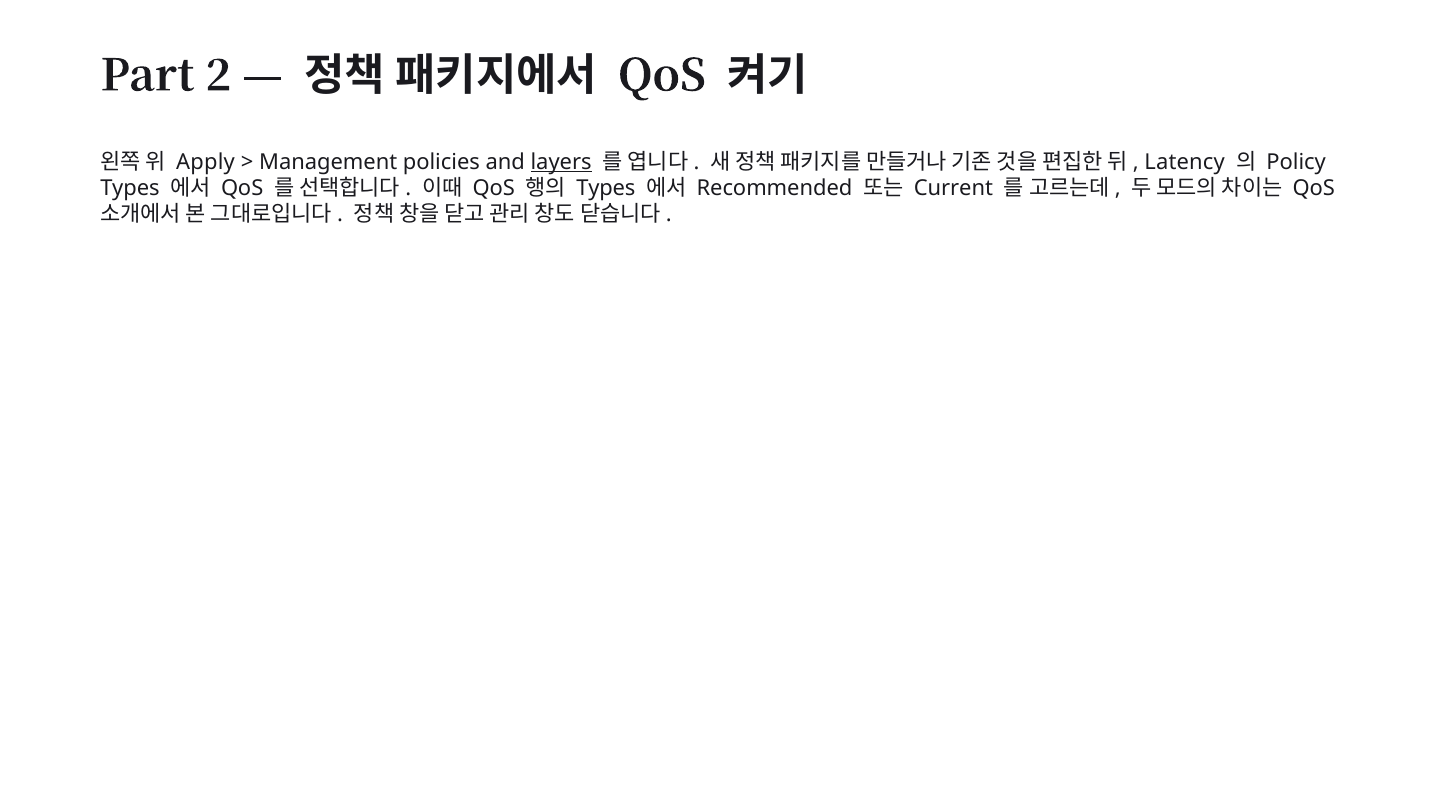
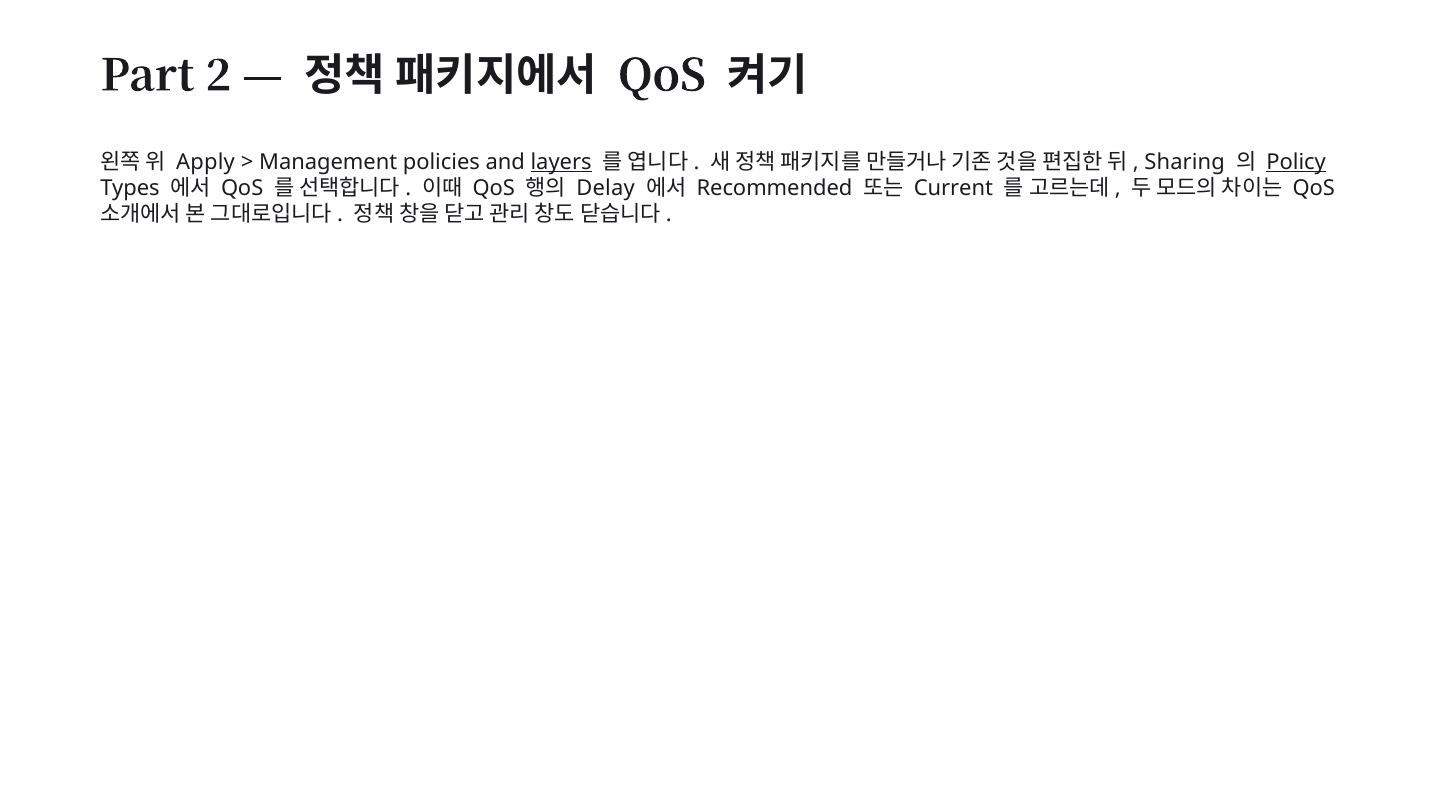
Latency: Latency -> Sharing
Policy underline: none -> present
Types at (606, 188): Types -> Delay
